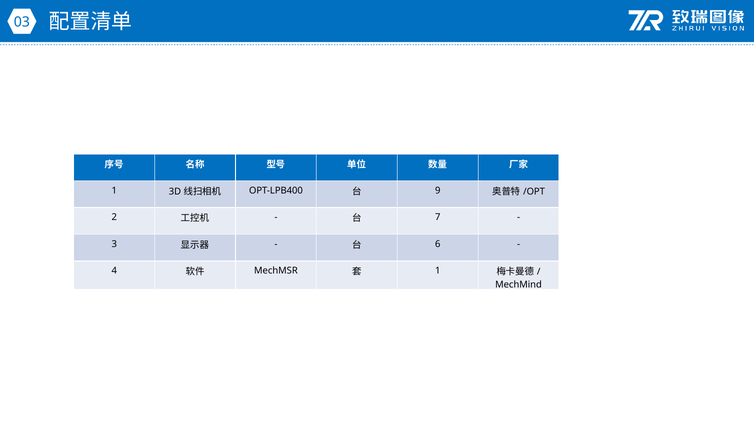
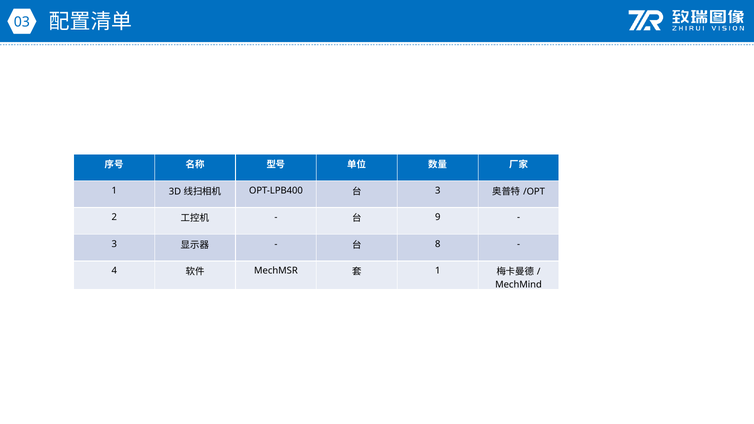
9 at (438, 191): 9 -> 3
7: 7 -> 9
6: 6 -> 8
